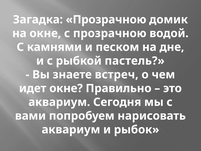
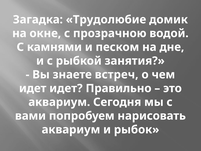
Загадка Прозрачною: Прозрачною -> Трудолюбие
пастель: пастель -> занятия
идет окне: окне -> идет
